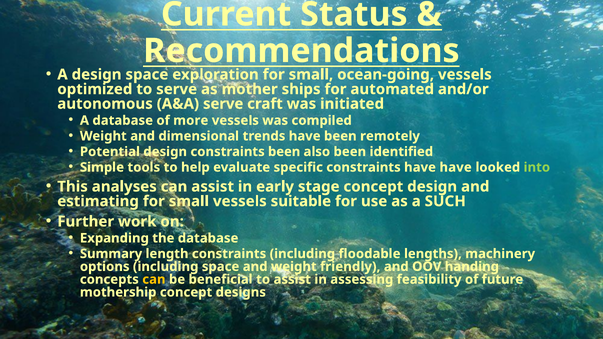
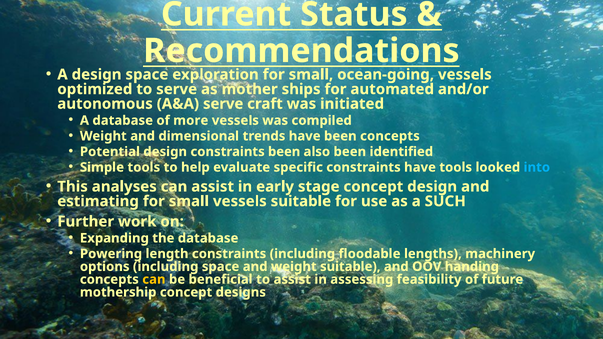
been remotely: remotely -> concepts
have have: have -> tools
into colour: light green -> light blue
Summary: Summary -> Powering
weight friendly: friendly -> suitable
